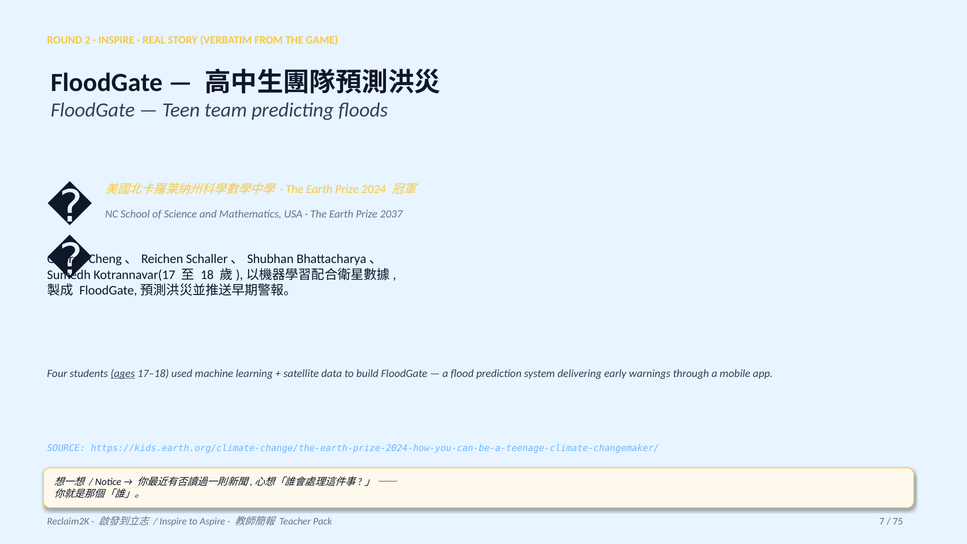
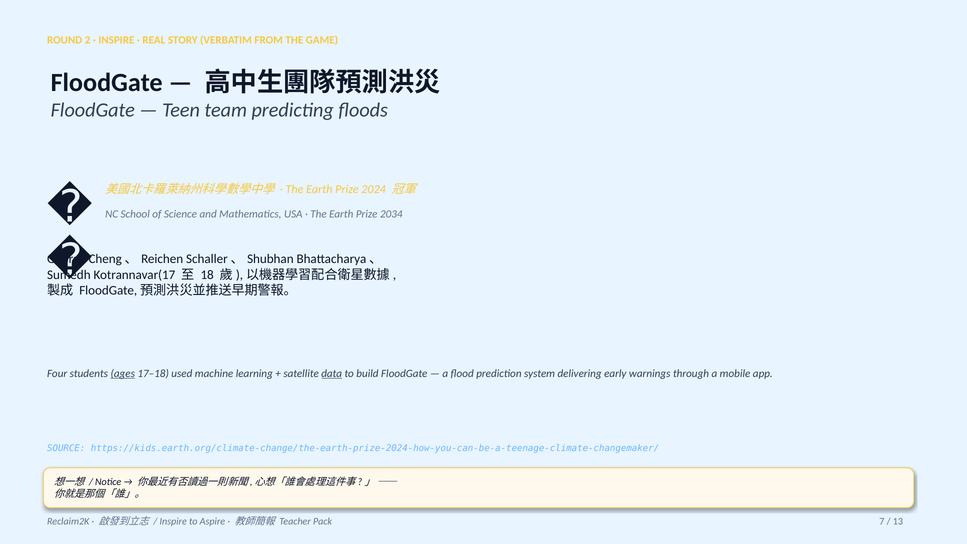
2037: 2037 -> 2034
data underline: none -> present
75: 75 -> 13
